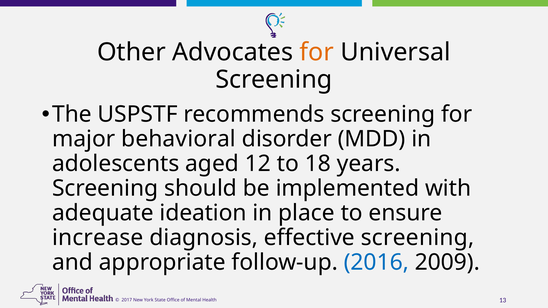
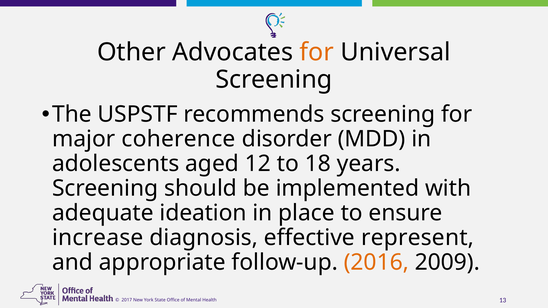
behavioral: behavioral -> coherence
effective screening: screening -> represent
2016 colour: blue -> orange
